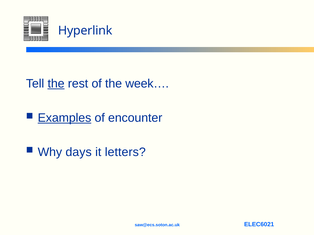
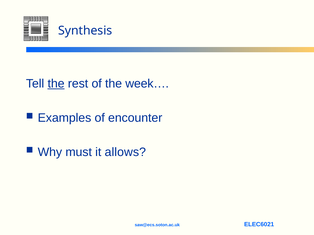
Hyperlink: Hyperlink -> Synthesis
Examples underline: present -> none
days: days -> must
letters: letters -> allows
